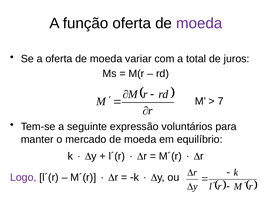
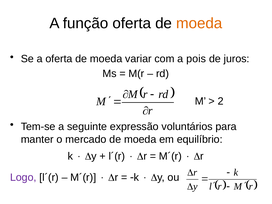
moeda at (199, 23) colour: purple -> orange
total: total -> pois
7: 7 -> 2
